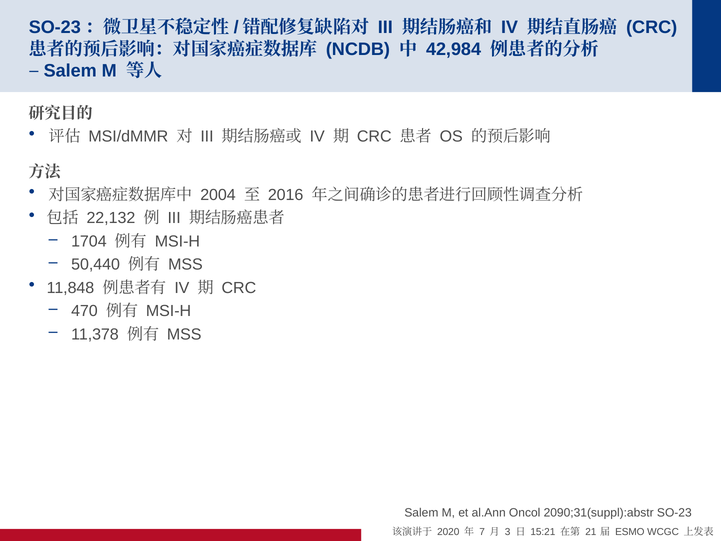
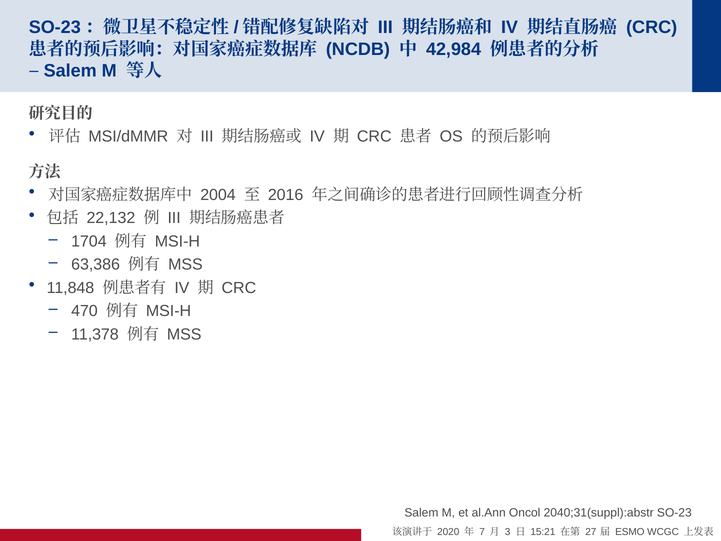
50,440: 50,440 -> 63,386
2090;31(suppl):abstr: 2090;31(suppl):abstr -> 2040;31(suppl):abstr
21: 21 -> 27
